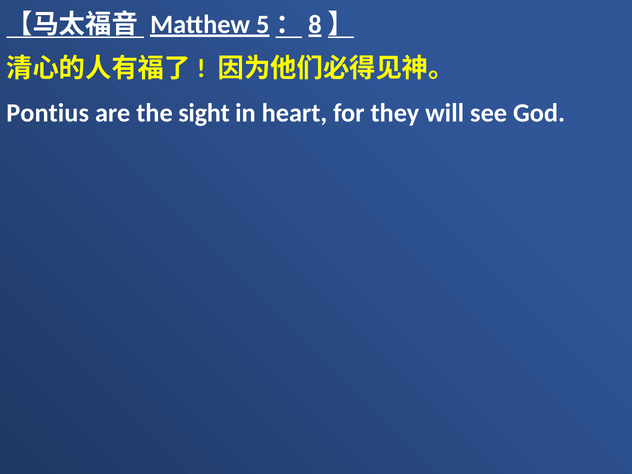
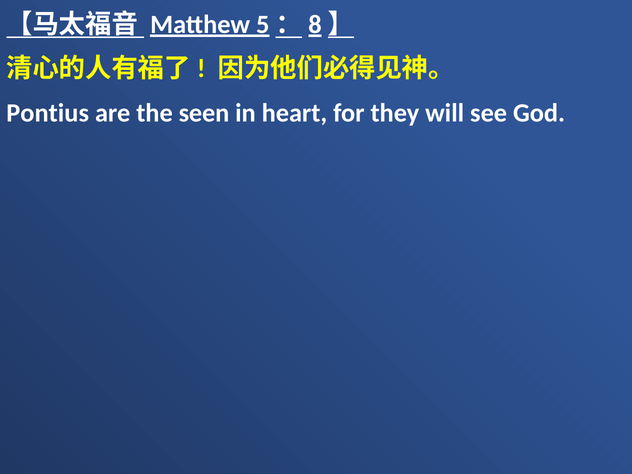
sight: sight -> seen
